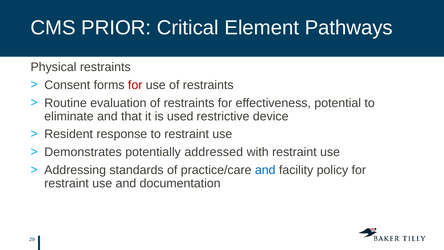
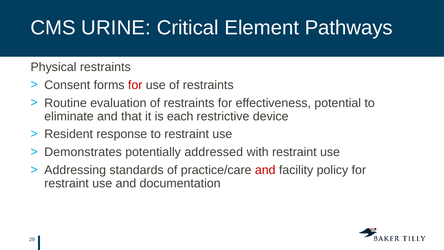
PRIOR: PRIOR -> URINE
used: used -> each
and at (265, 170) colour: blue -> red
